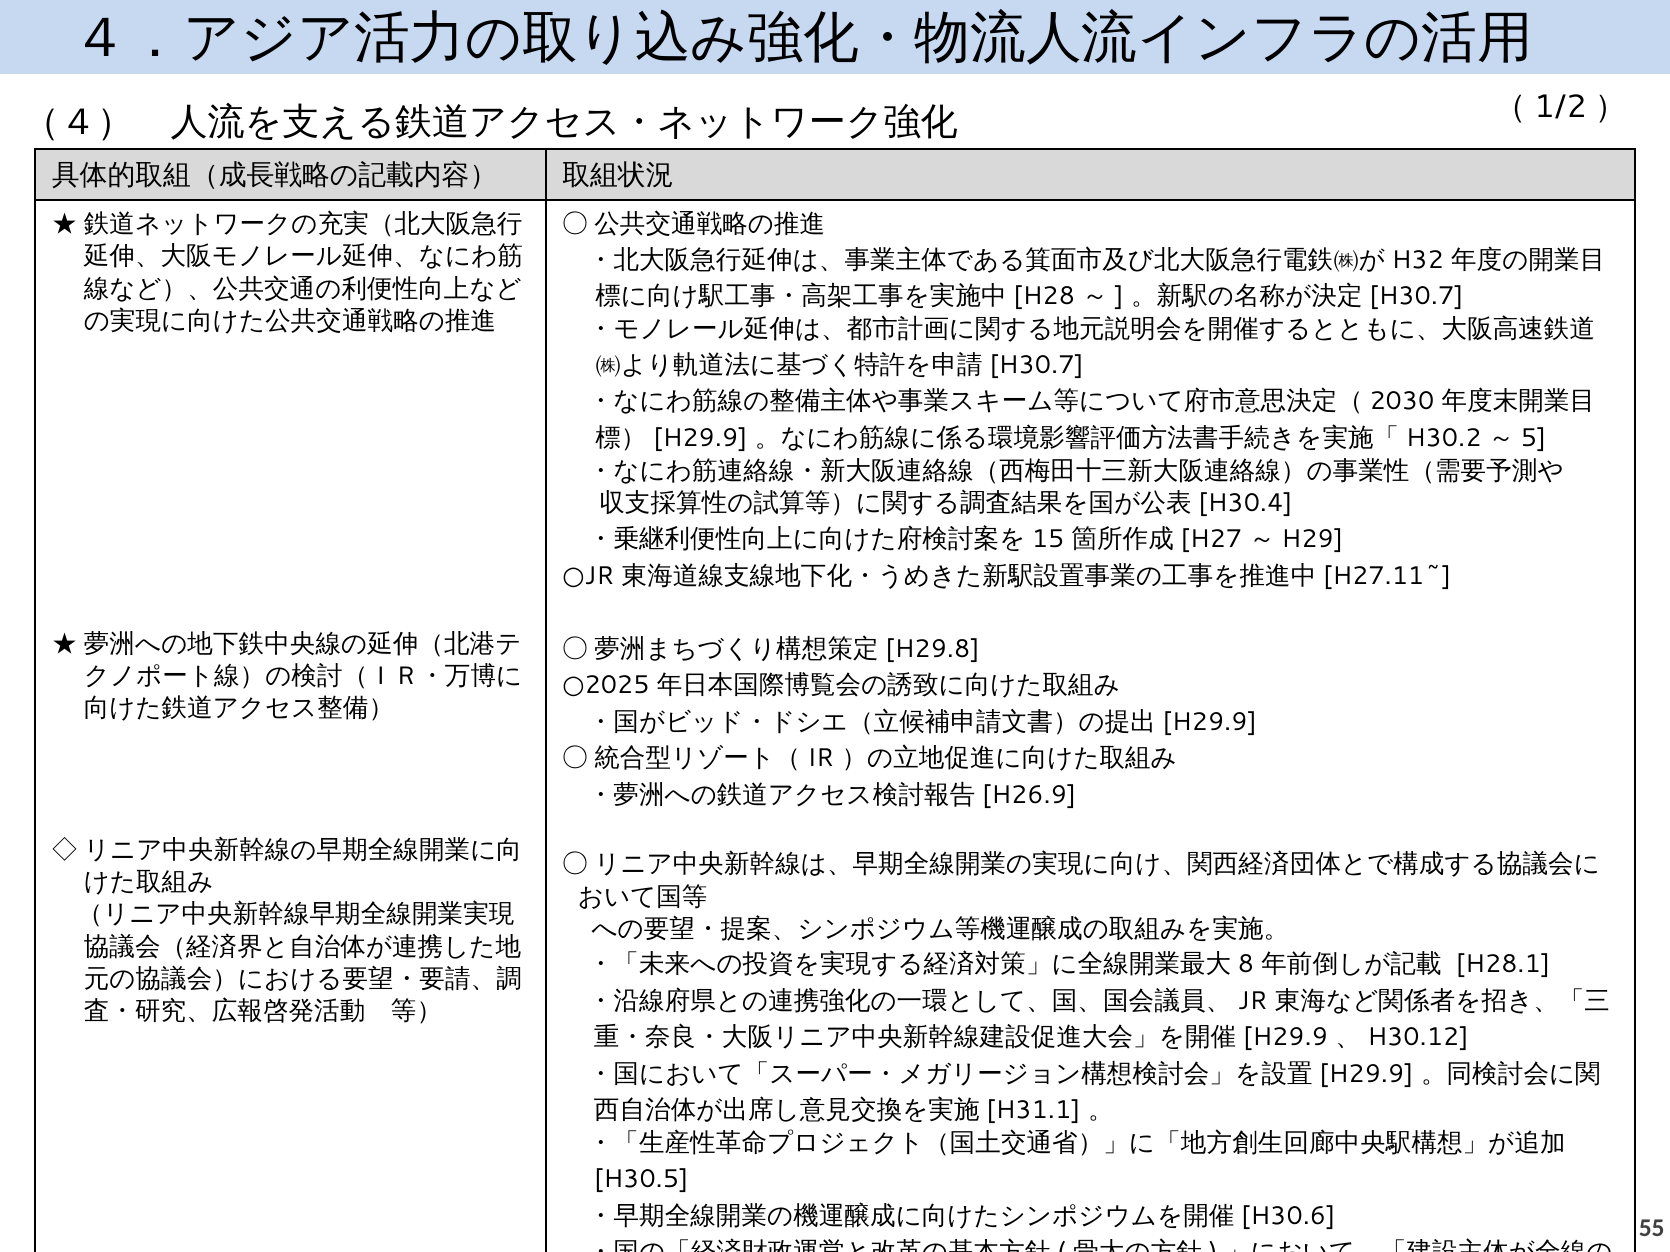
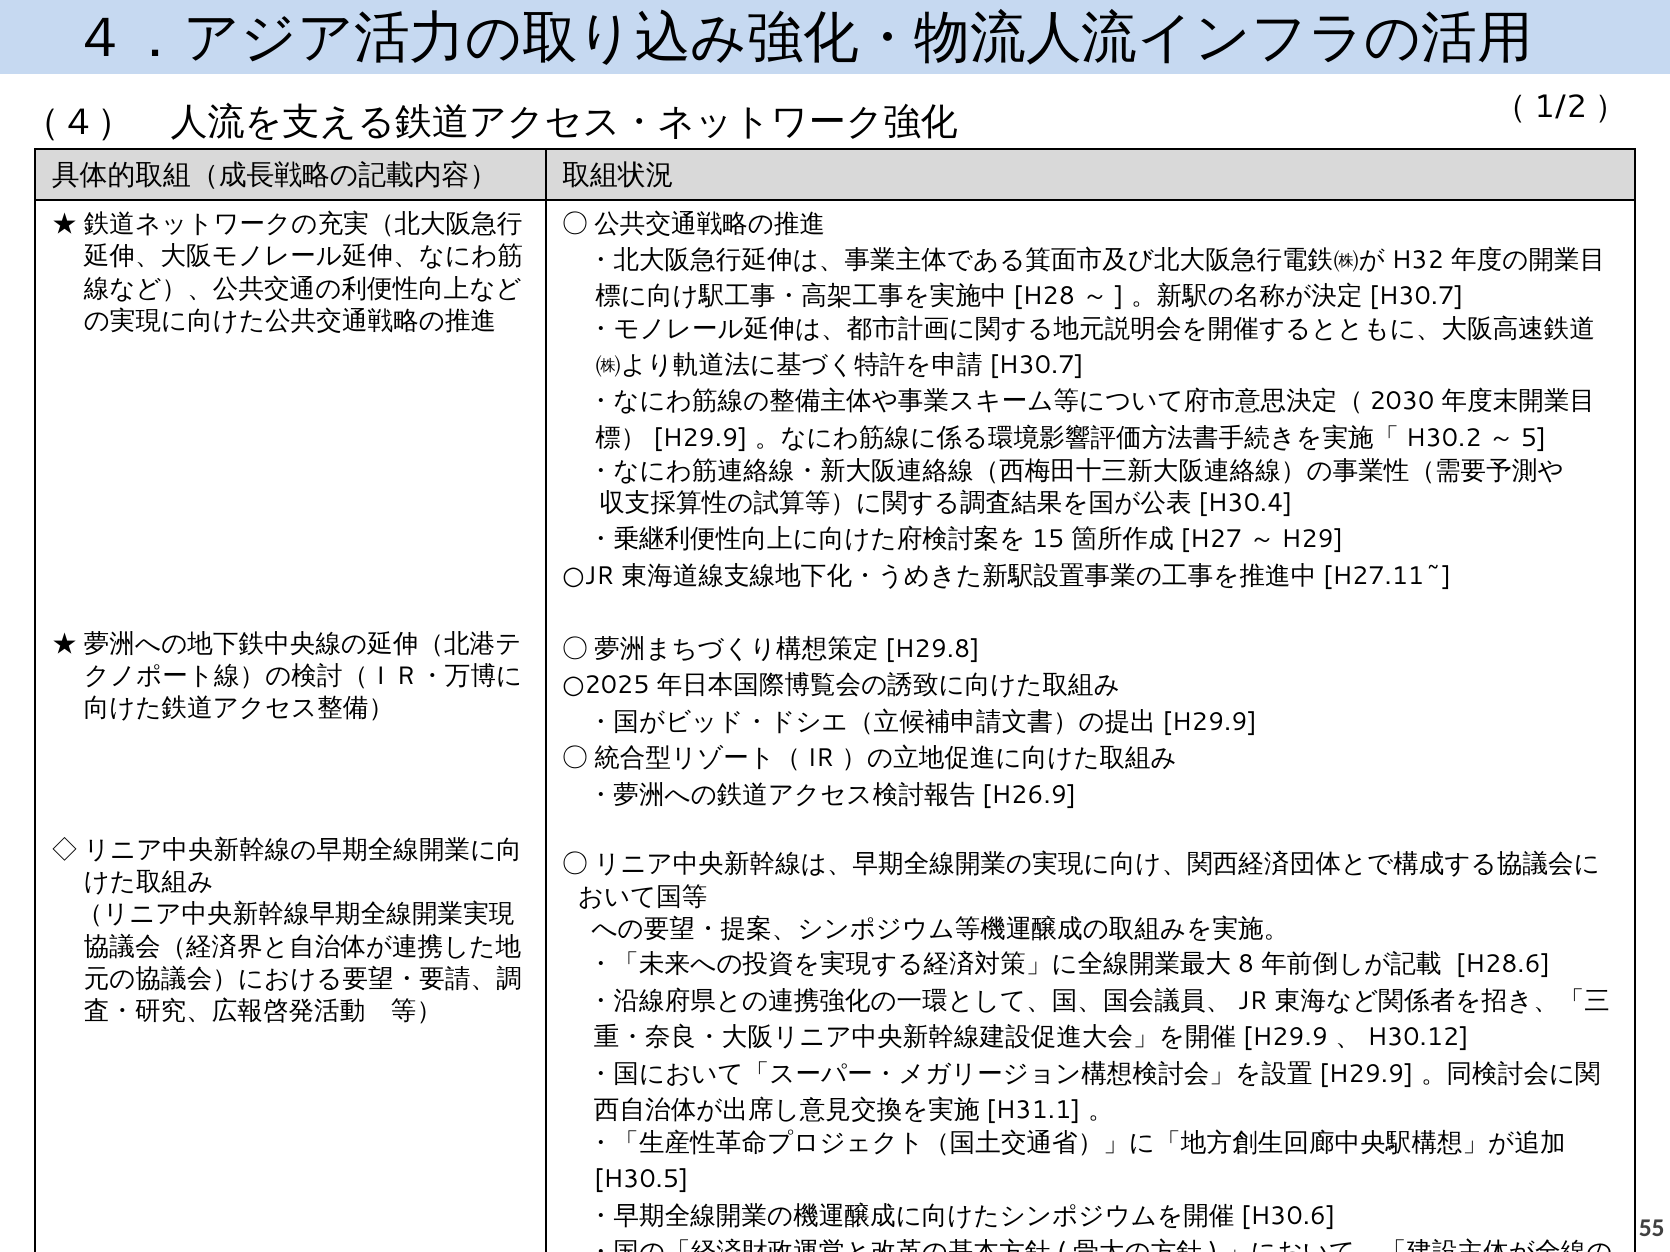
H28.1: H28.1 -> H28.6
